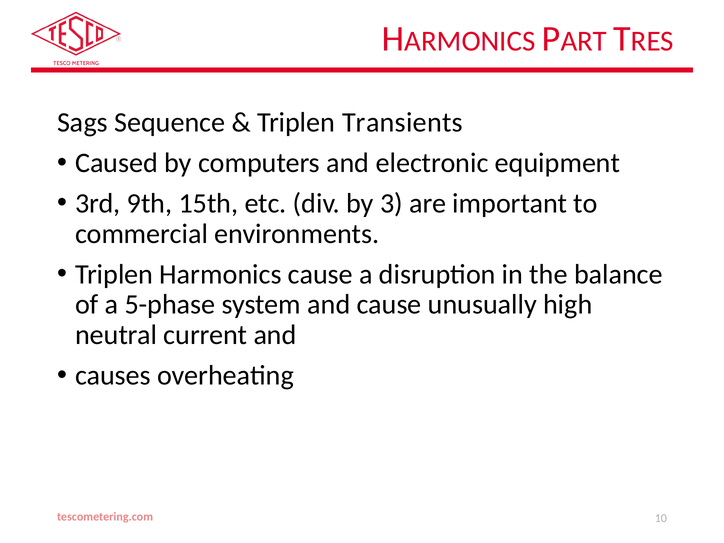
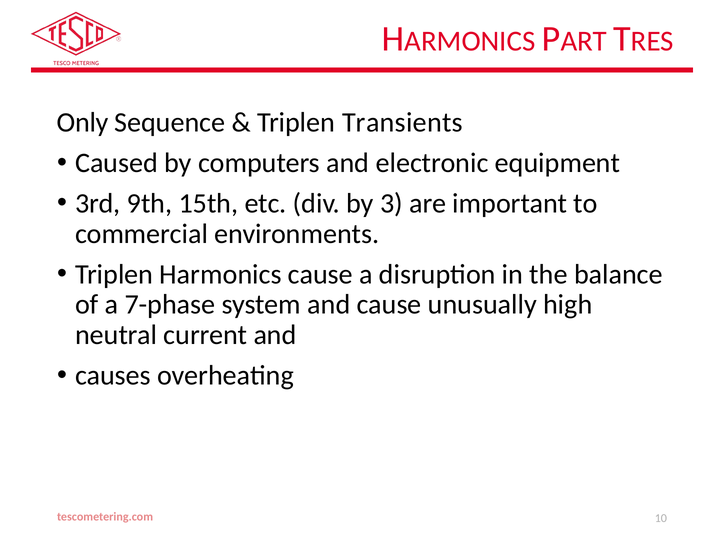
Sags: Sags -> Only
5-phase: 5-phase -> 7-phase
